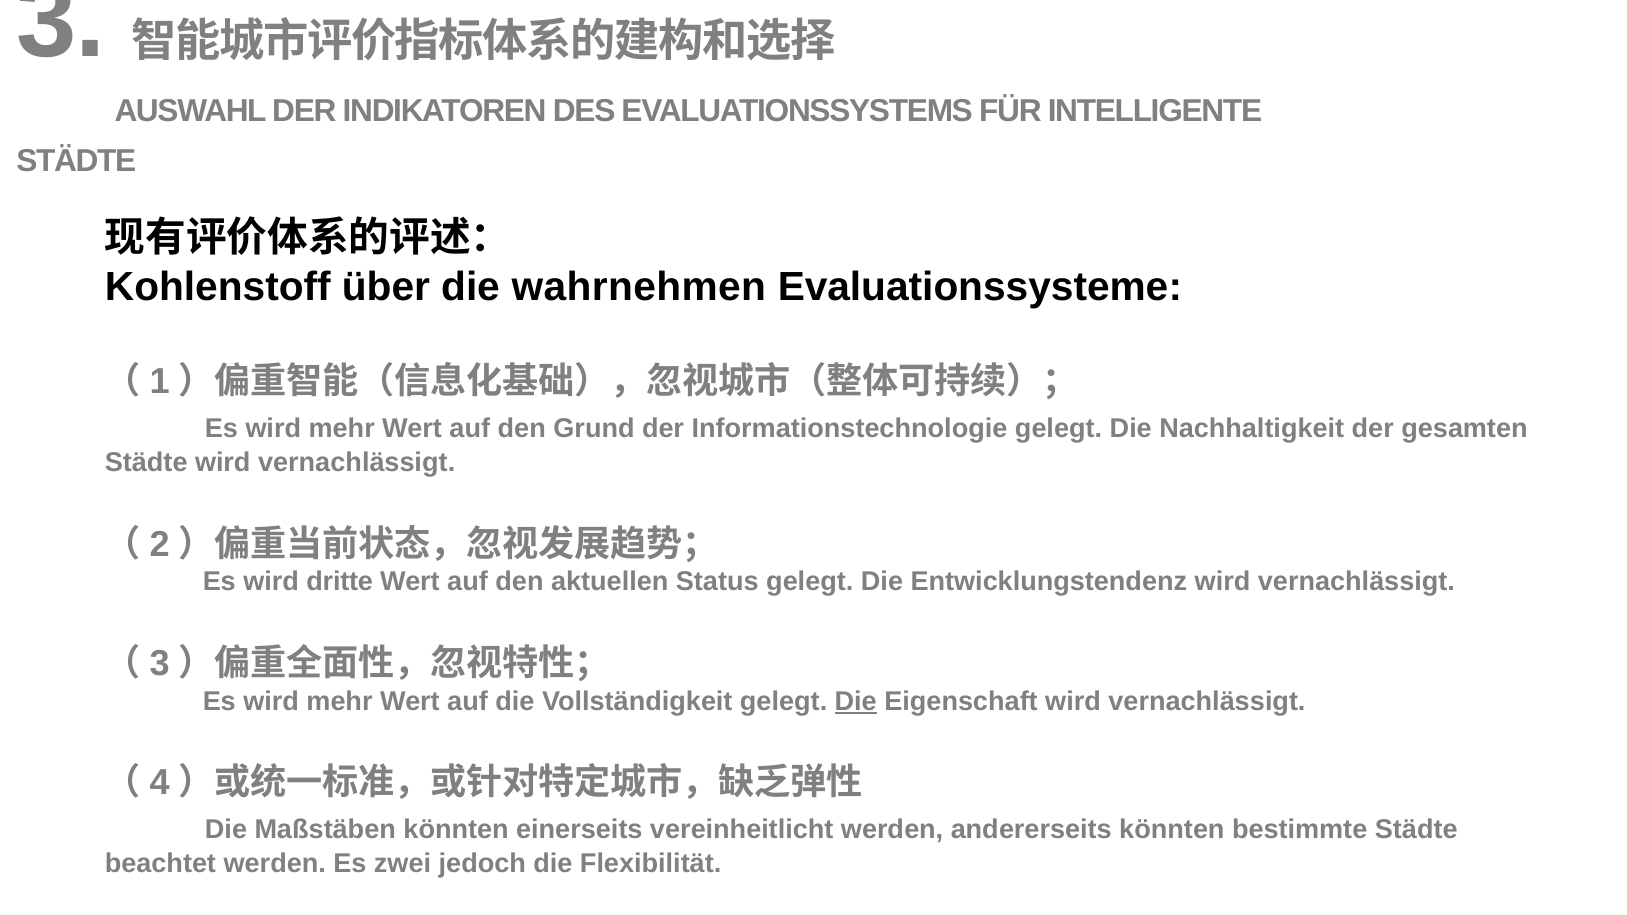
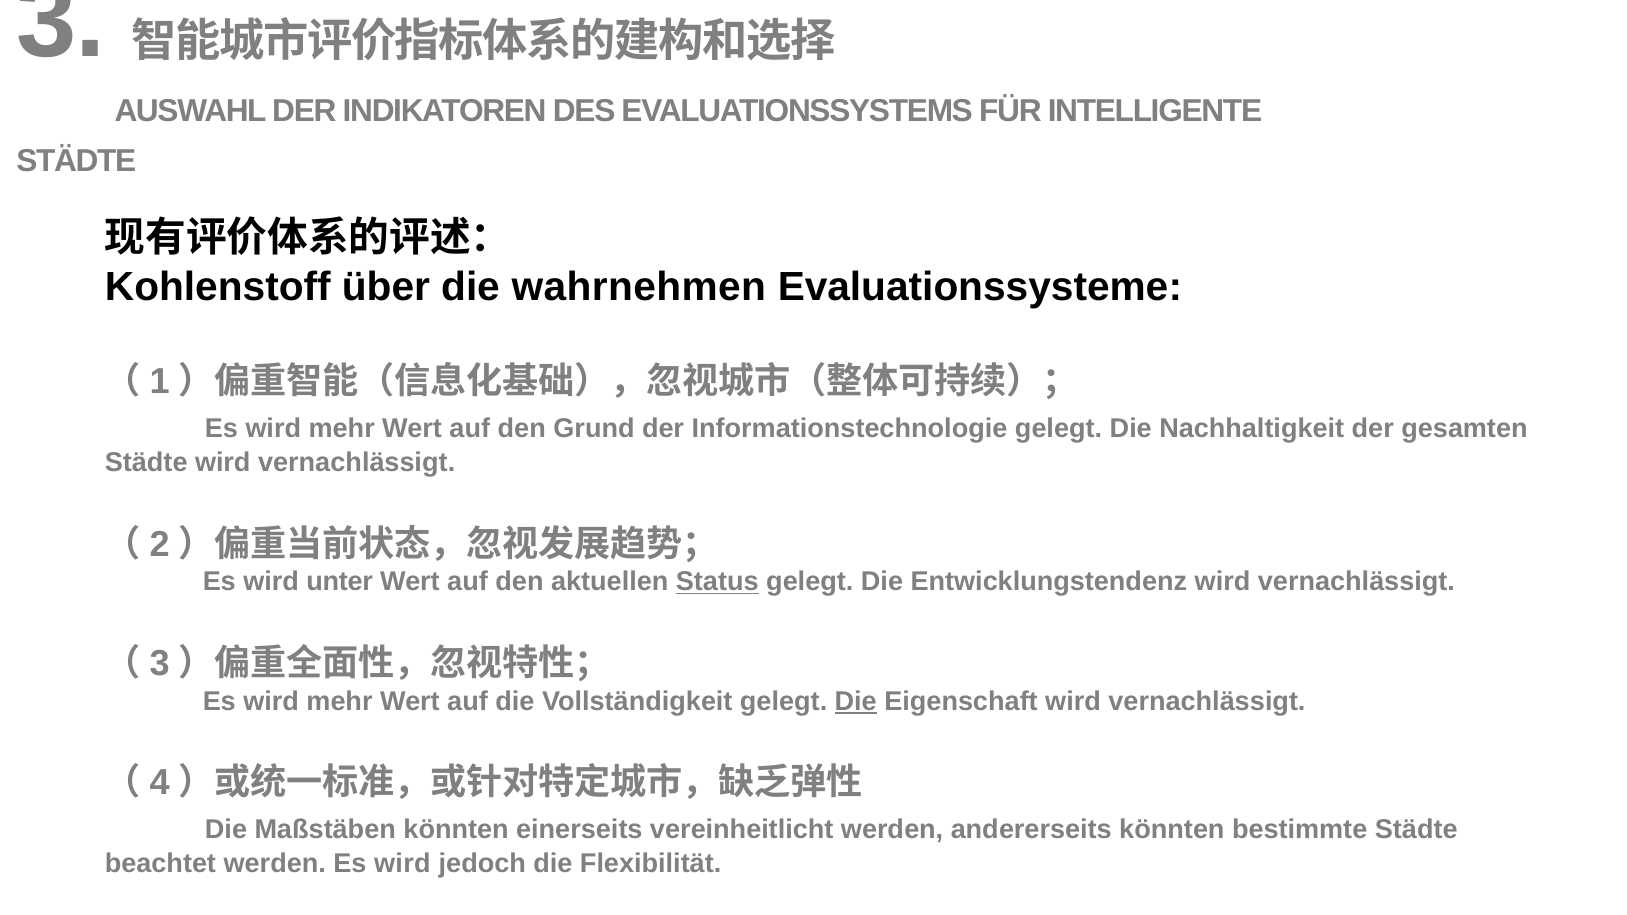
dritte: dritte -> unter
Status underline: none -> present
werden Es zwei: zwei -> wird
